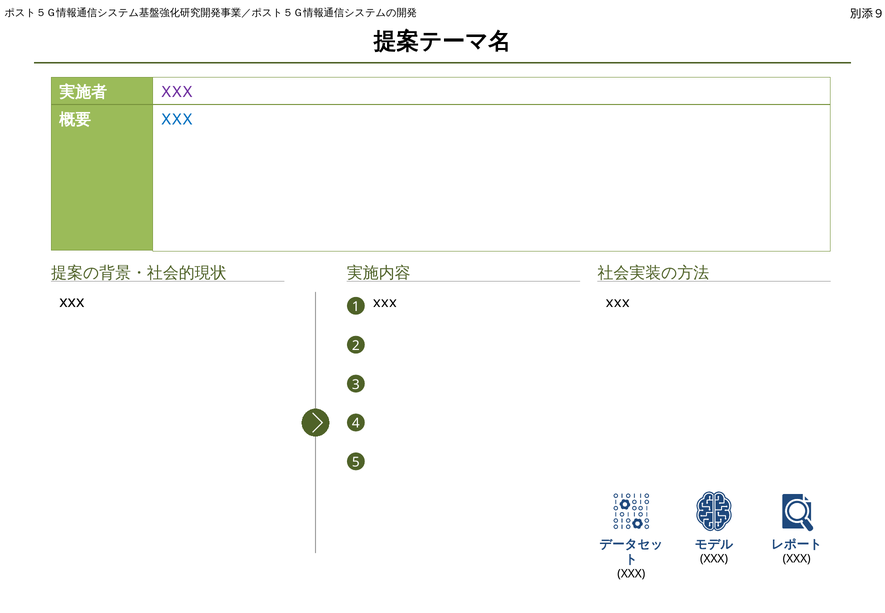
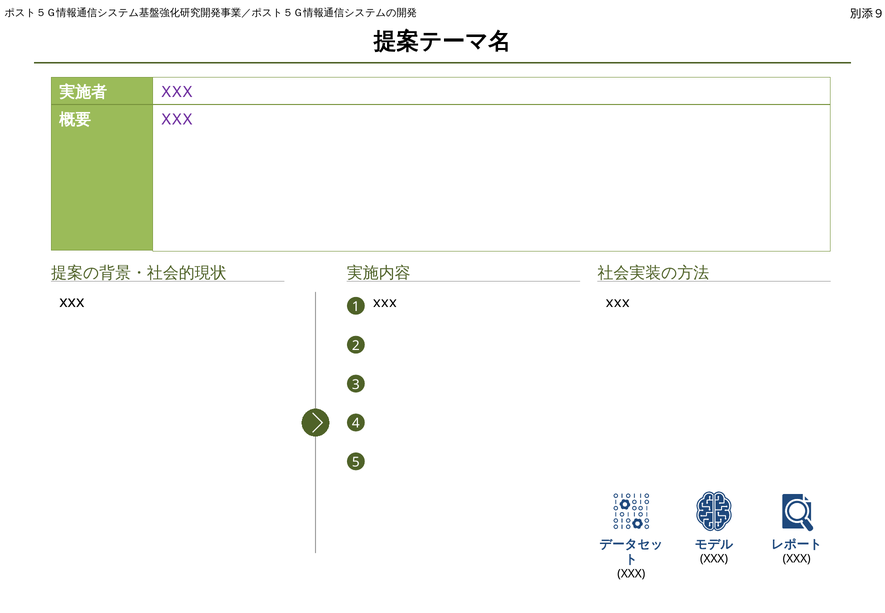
XXX at (177, 119) colour: blue -> purple
